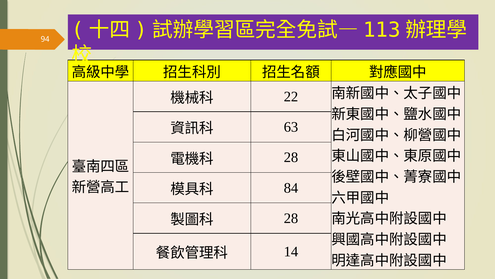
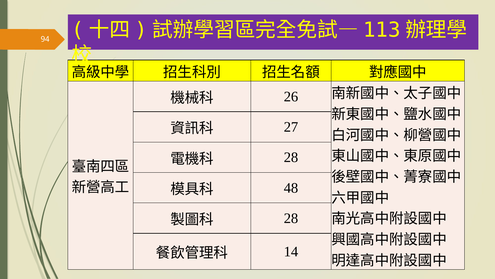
22: 22 -> 26
63: 63 -> 27
84: 84 -> 48
